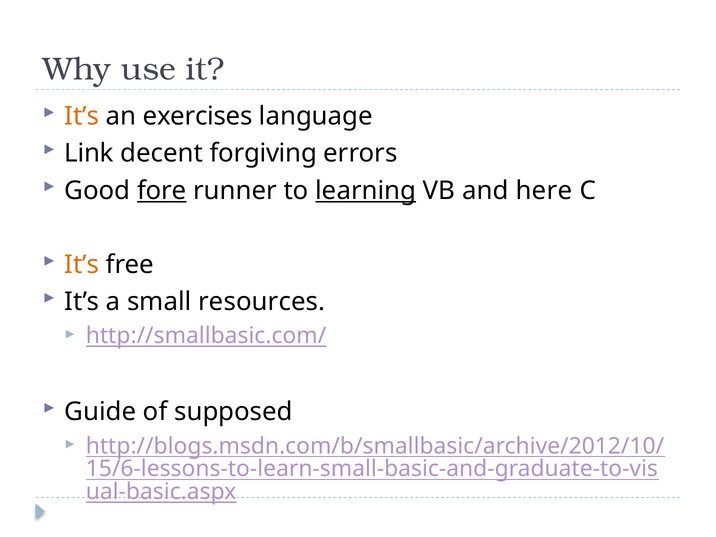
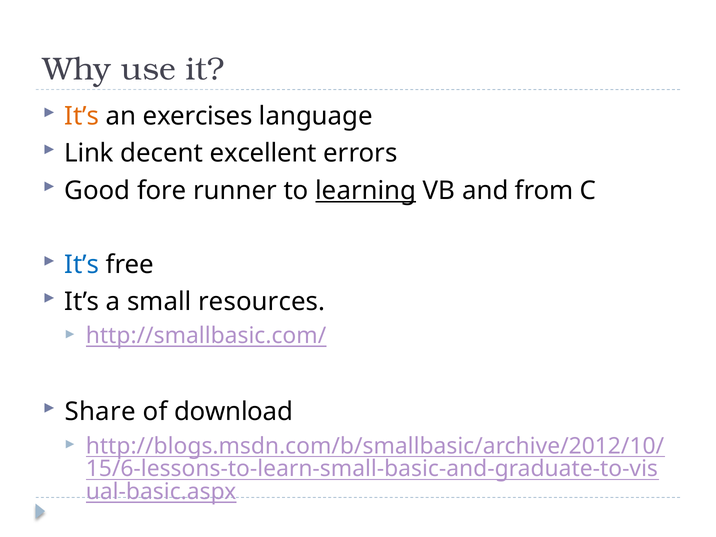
forgiving: forgiving -> excellent
fore underline: present -> none
here: here -> from
It’s at (82, 265) colour: orange -> blue
Guide: Guide -> Share
supposed: supposed -> download
